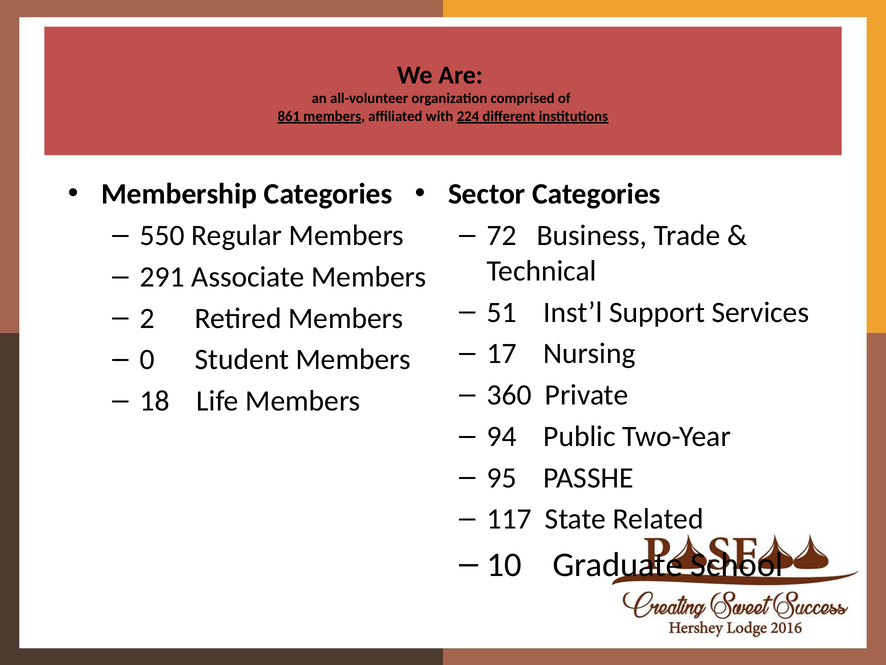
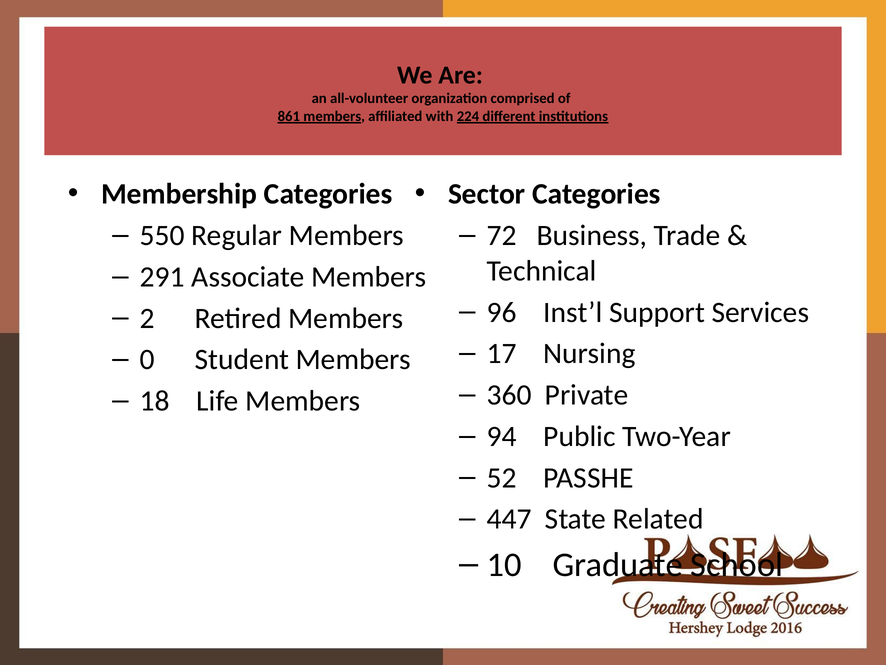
51: 51 -> 96
95: 95 -> 52
117: 117 -> 447
